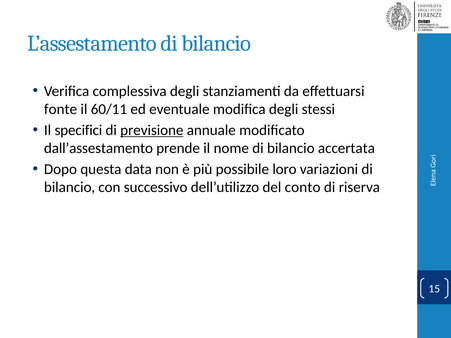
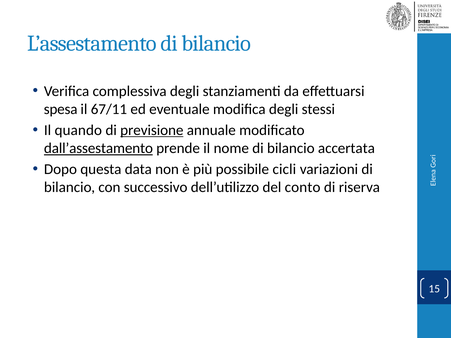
fonte: fonte -> spesa
60/11: 60/11 -> 67/11
specifici: specifici -> quando
dall’assestamento underline: none -> present
loro: loro -> cicli
